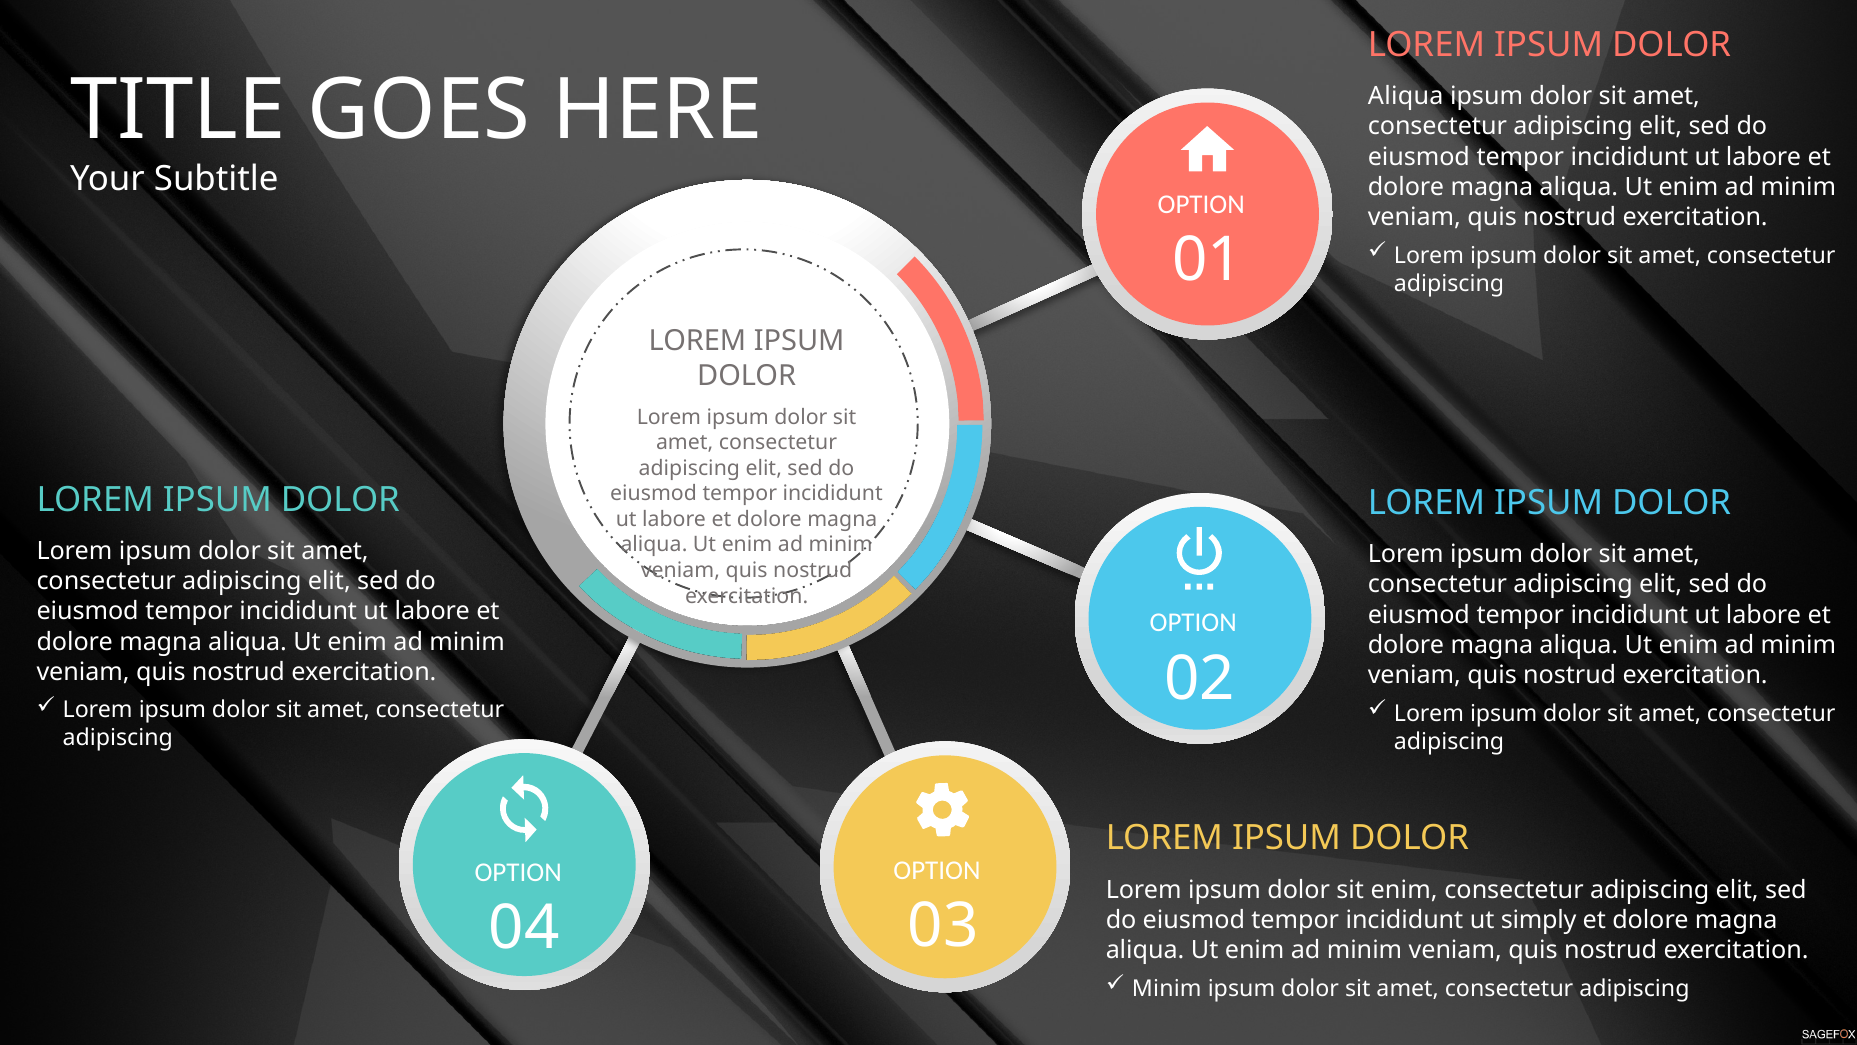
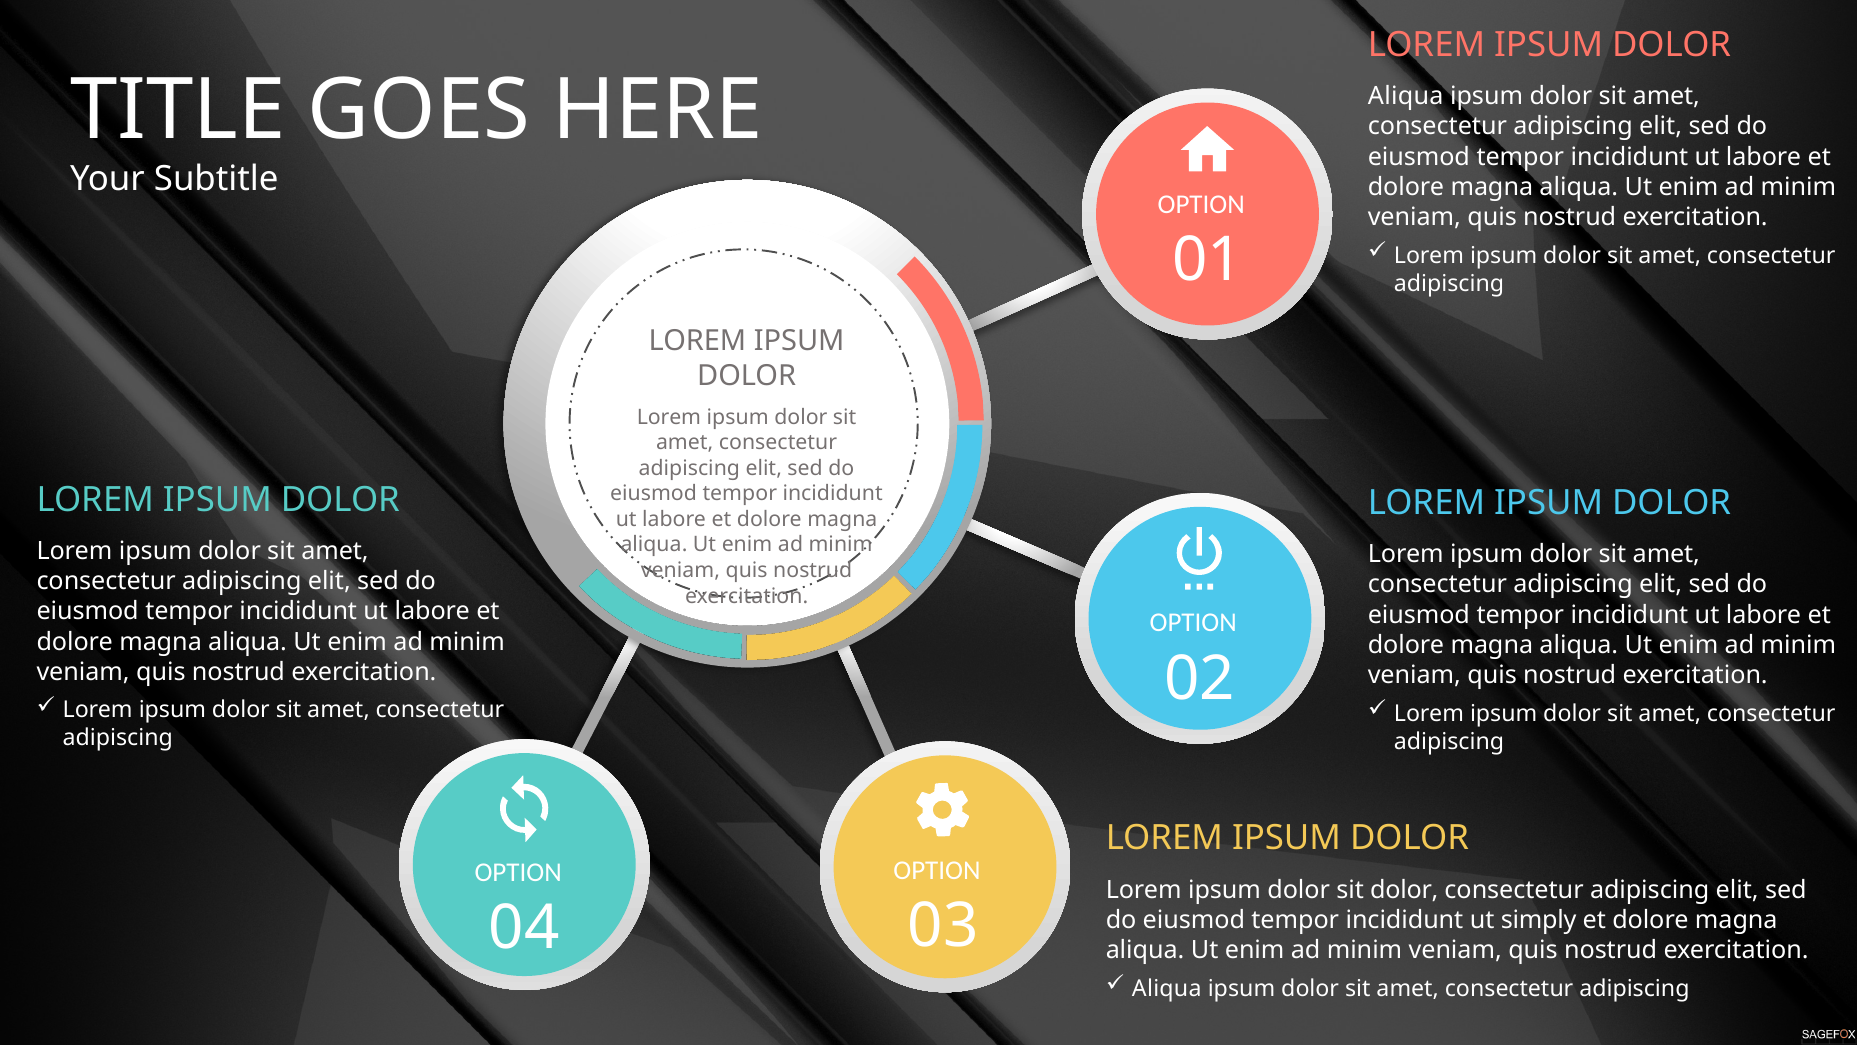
sit enim: enim -> dolor
Minim at (1167, 988): Minim -> Aliqua
